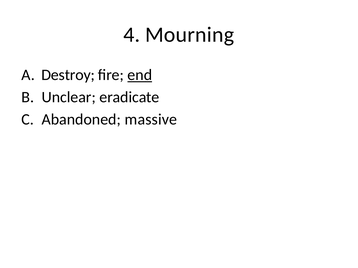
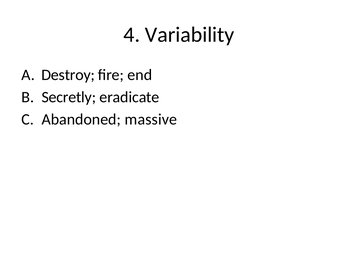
Mourning: Mourning -> Variability
end underline: present -> none
Unclear: Unclear -> Secretly
